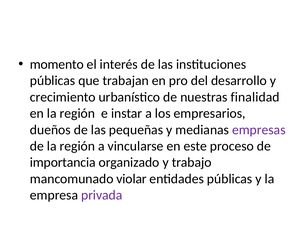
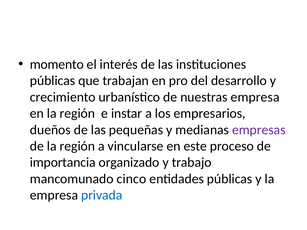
nuestras finalidad: finalidad -> empresa
violar: violar -> cinco
privada colour: purple -> blue
